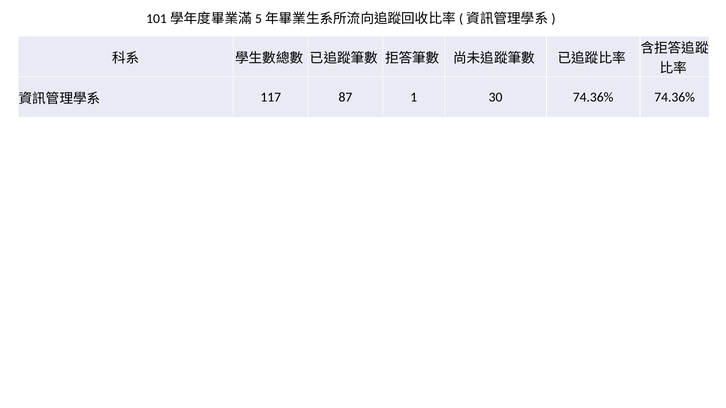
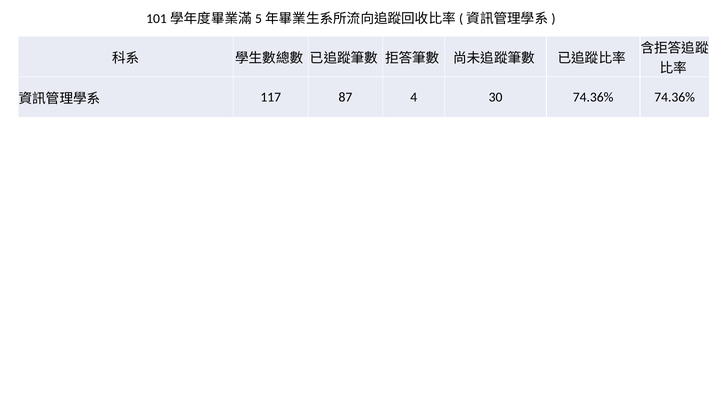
1: 1 -> 4
